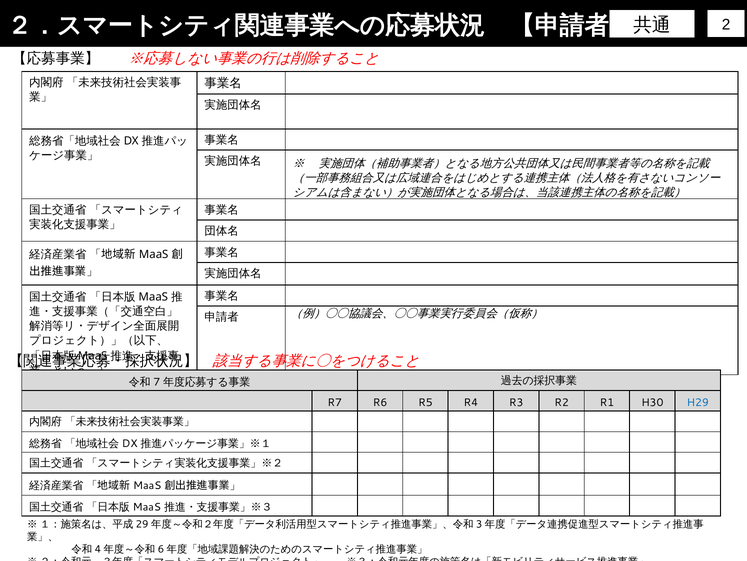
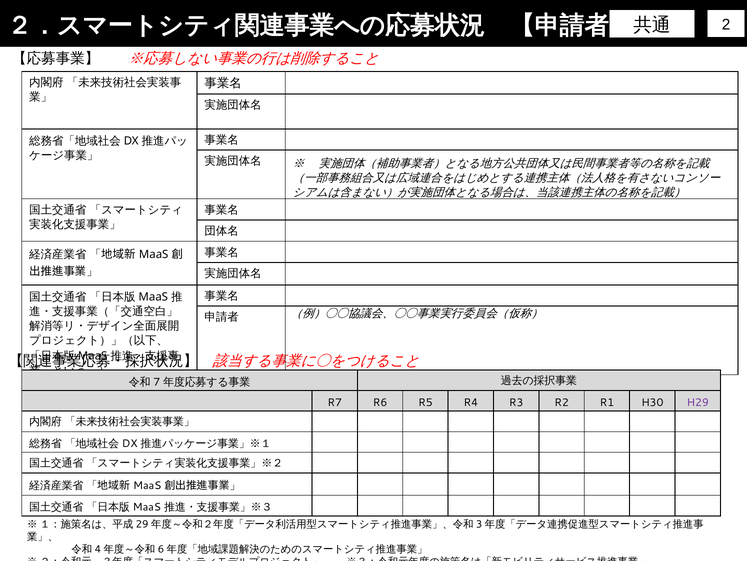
H29 colour: blue -> purple
